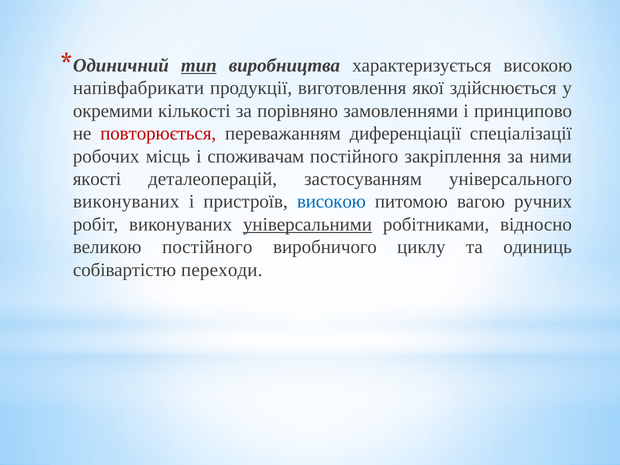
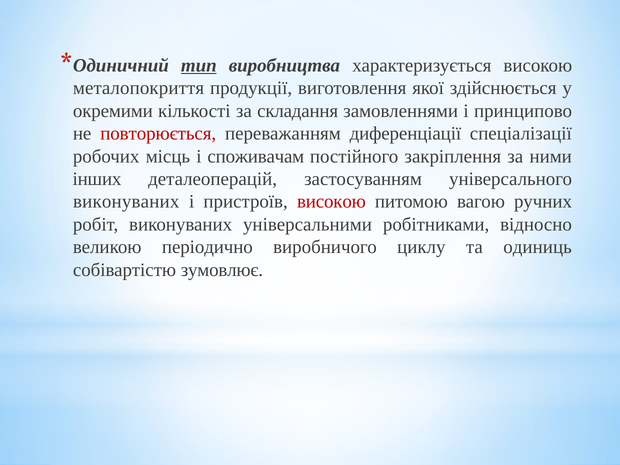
напівфабрикати: напівфабрикати -> металопокриття
порівняно: порівняно -> складання
якості: якості -> інших
високою at (331, 202) colour: blue -> red
універсальними underline: present -> none
великою постійного: постійного -> періодично
переходи: переходи -> зумовлює
